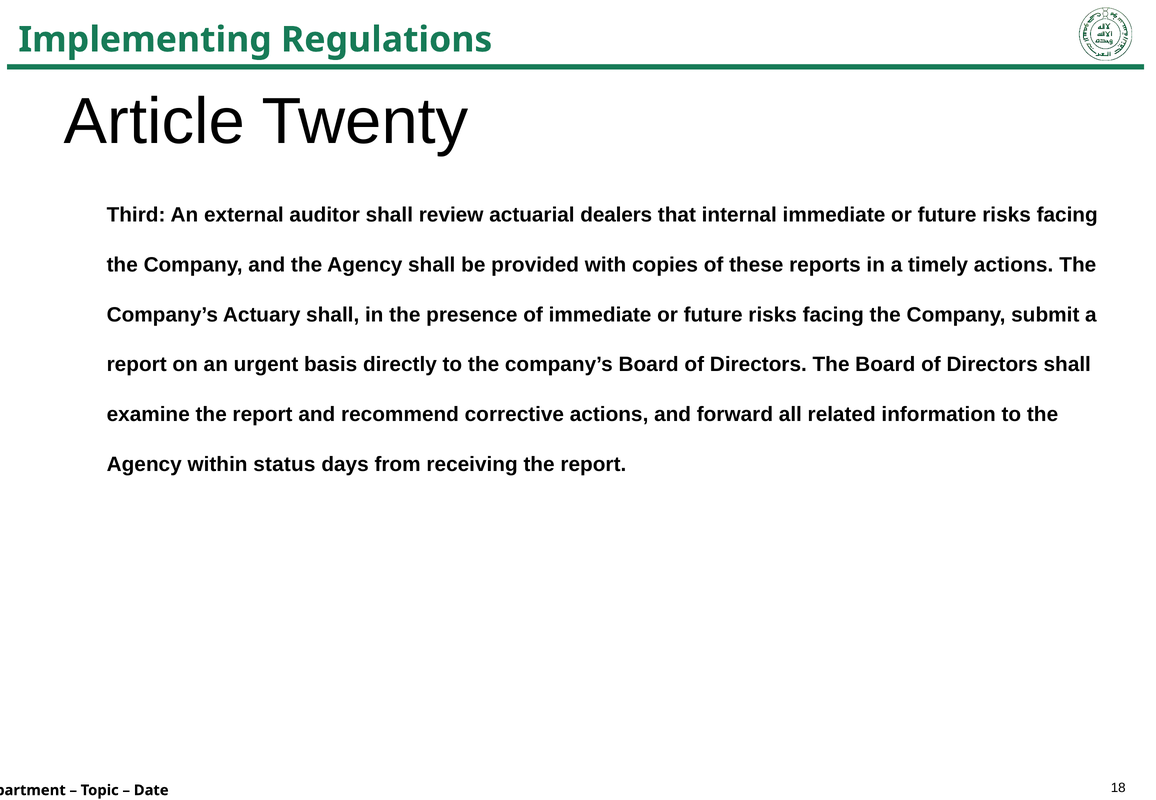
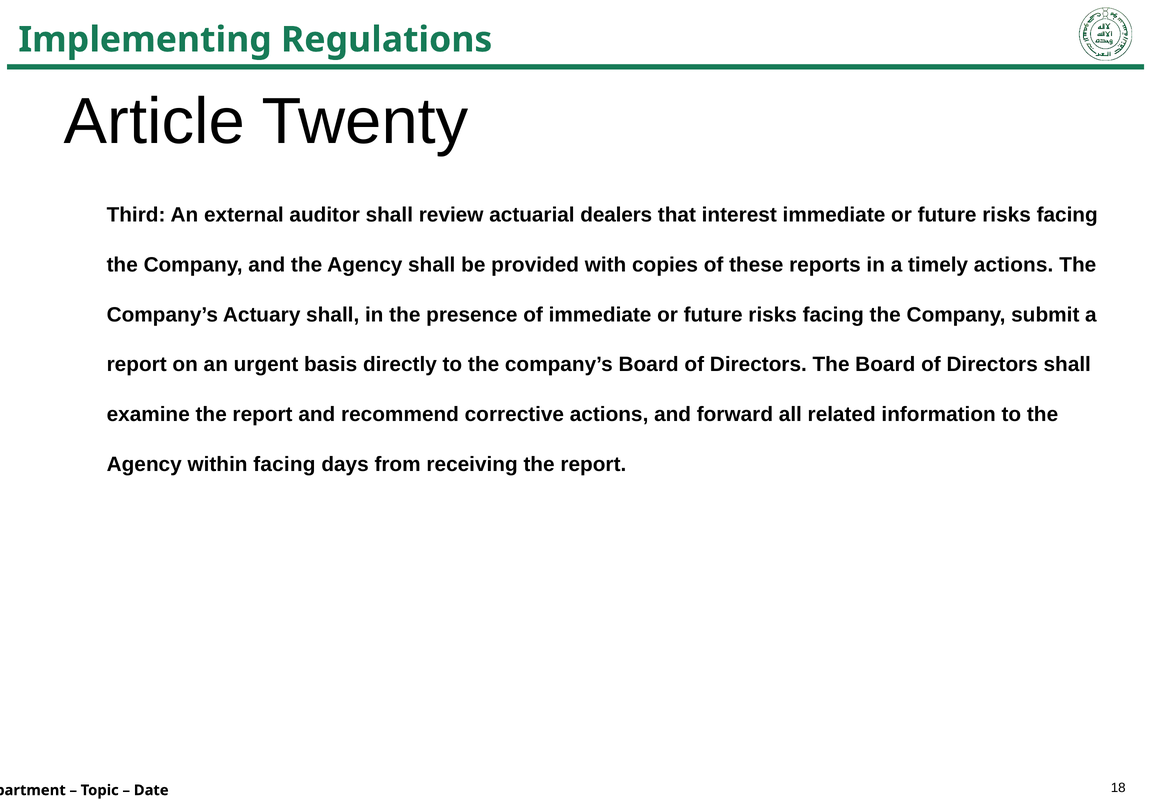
internal: internal -> interest
within status: status -> facing
